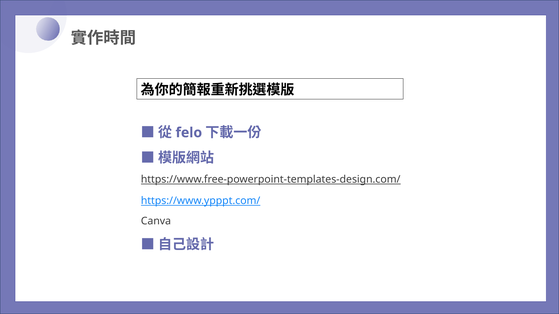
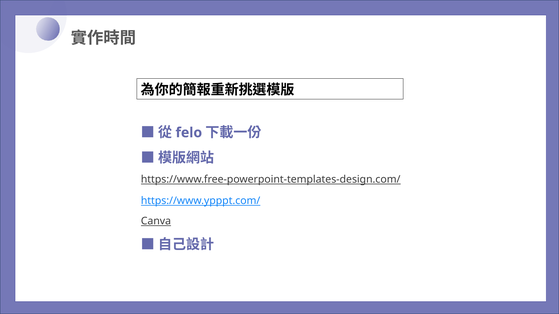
Canva underline: none -> present
